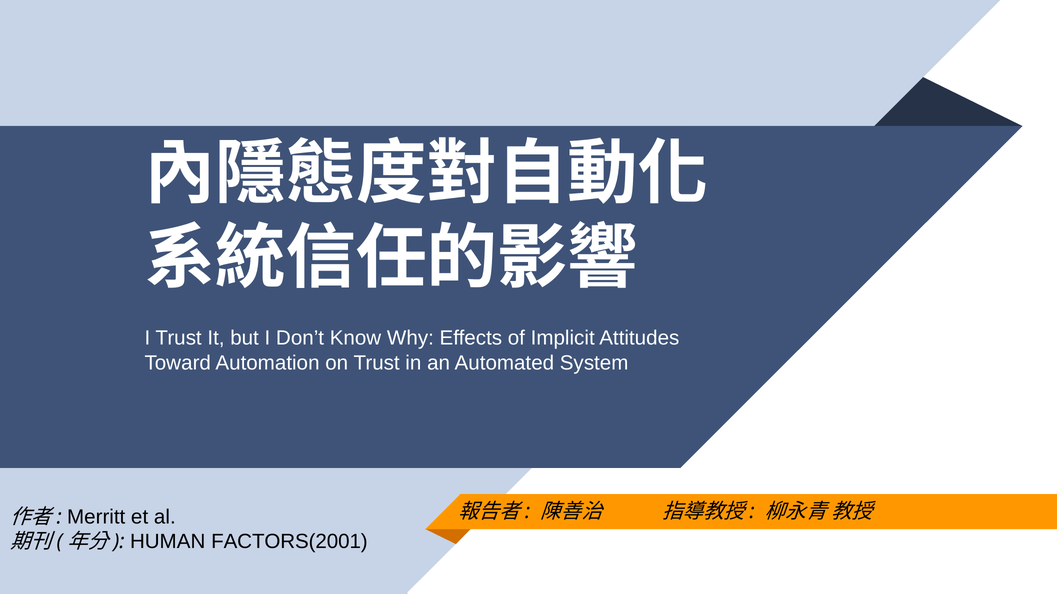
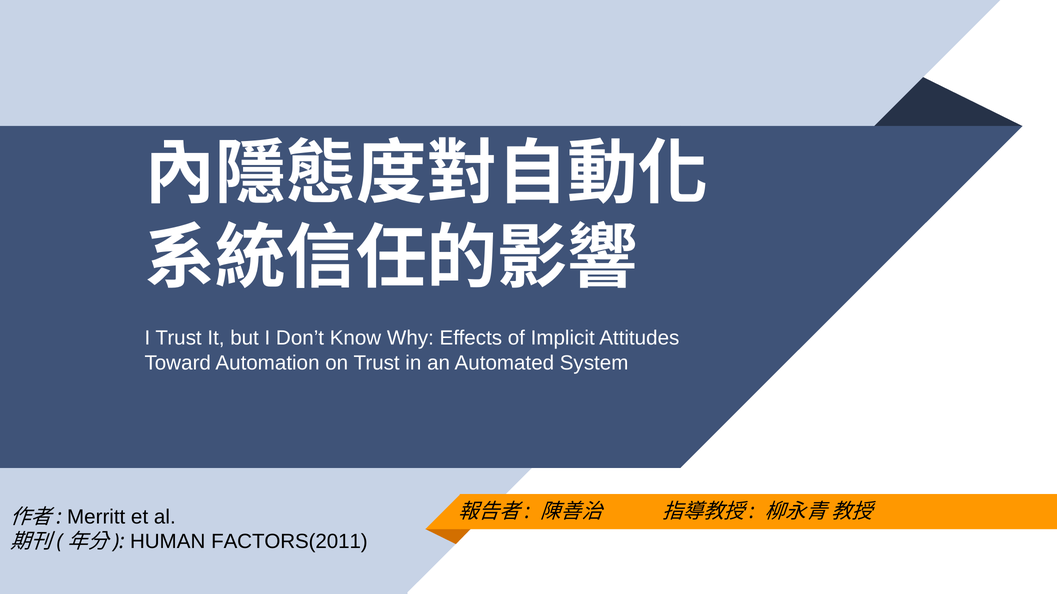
FACTORS(2001: FACTORS(2001 -> FACTORS(2011
